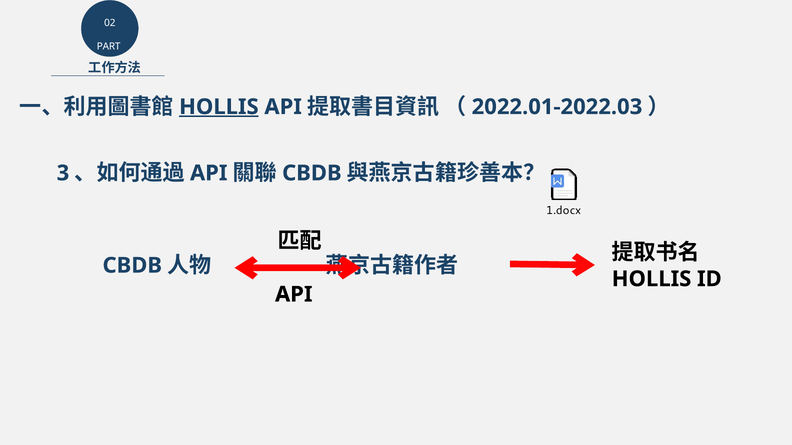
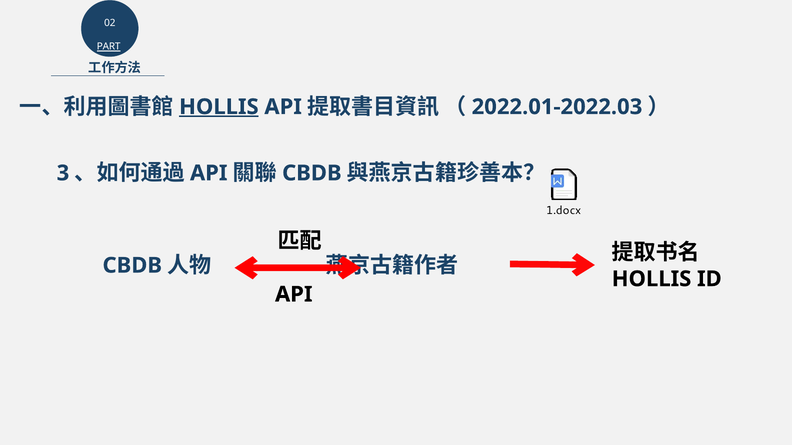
PART underline: none -> present
